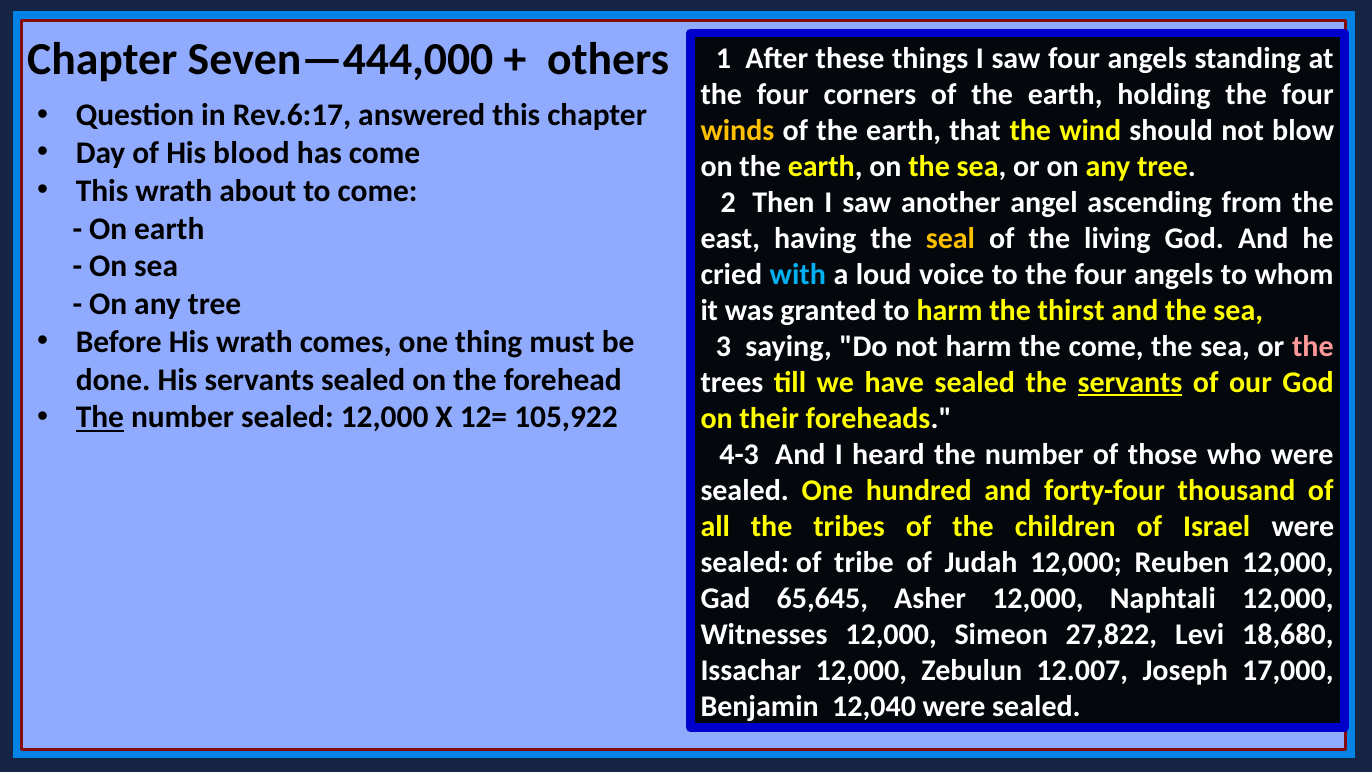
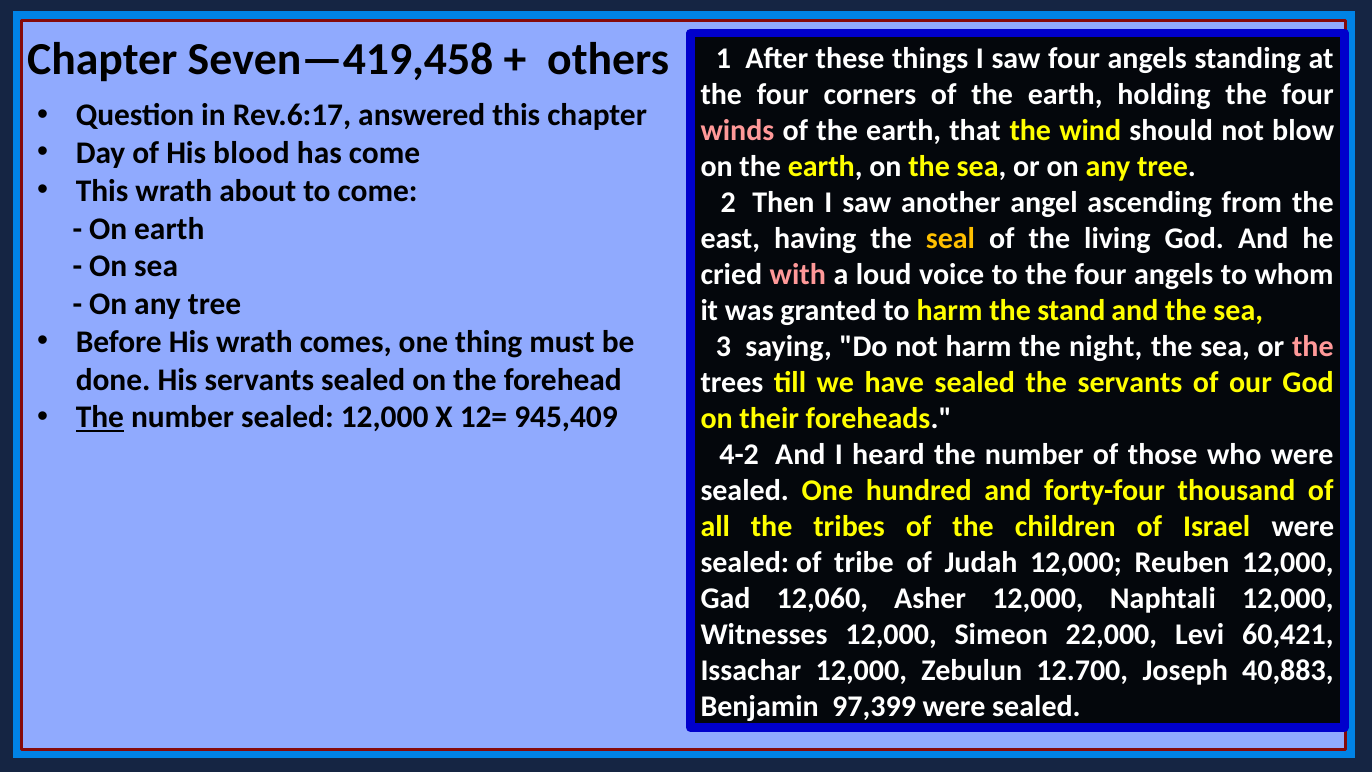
Seven—444,000: Seven—444,000 -> Seven—419,458
winds colour: yellow -> pink
with colour: light blue -> pink
thirst: thirst -> stand
the come: come -> night
servants at (1130, 382) underline: present -> none
105,922: 105,922 -> 945,409
4-3: 4-3 -> 4-2
65,645: 65,645 -> 12,060
27,822: 27,822 -> 22,000
18,680: 18,680 -> 60,421
12.007: 12.007 -> 12.700
17,000: 17,000 -> 40,883
12,040: 12,040 -> 97,399
